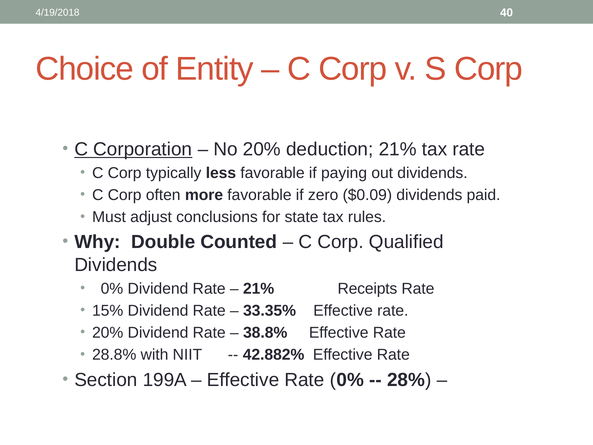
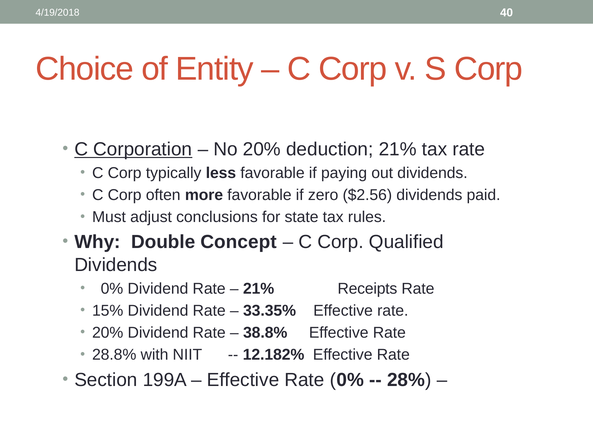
$0.09: $0.09 -> $2.56
Counted: Counted -> Concept
42.882%: 42.882% -> 12.182%
